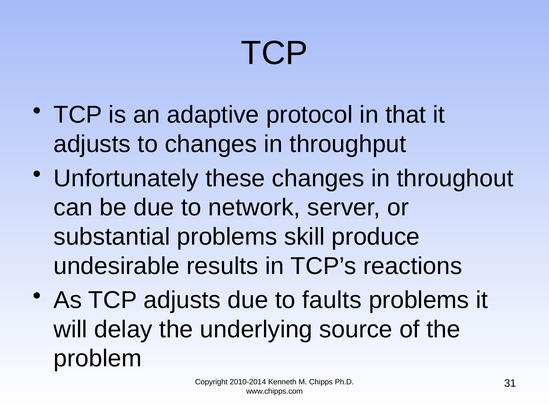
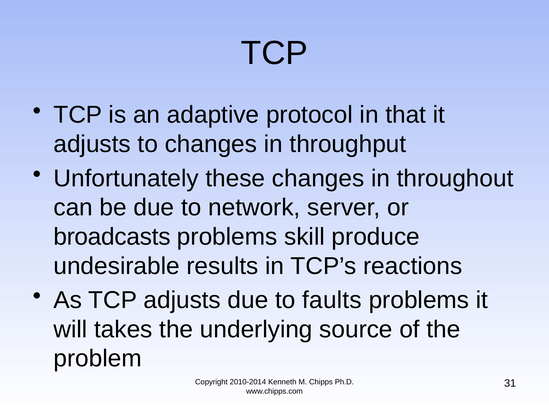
substantial: substantial -> broadcasts
delay: delay -> takes
